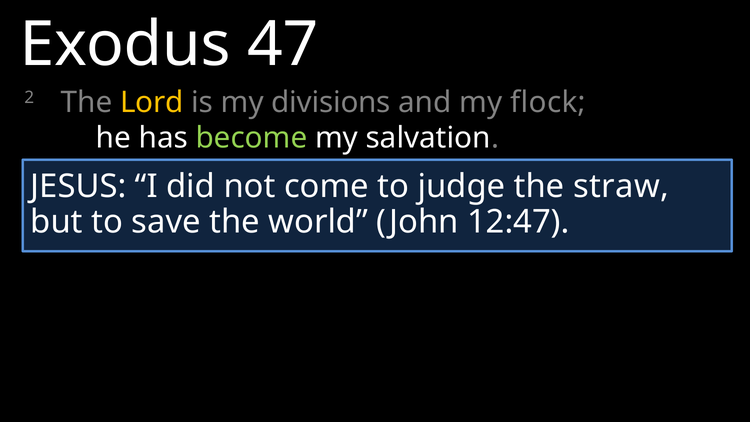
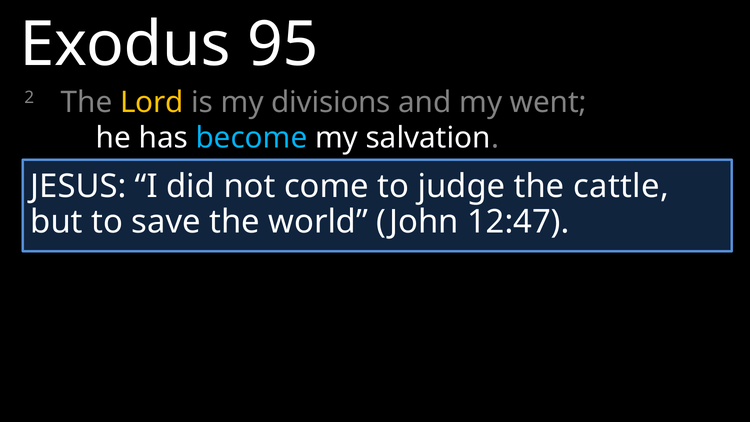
47: 47 -> 95
flock: flock -> went
become colour: light green -> light blue
straw: straw -> cattle
